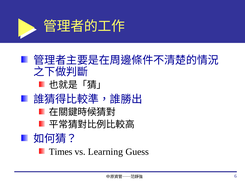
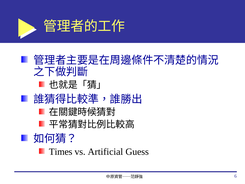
Learning: Learning -> Artificial
